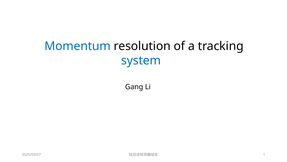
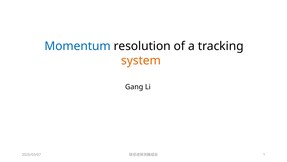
system colour: blue -> orange
